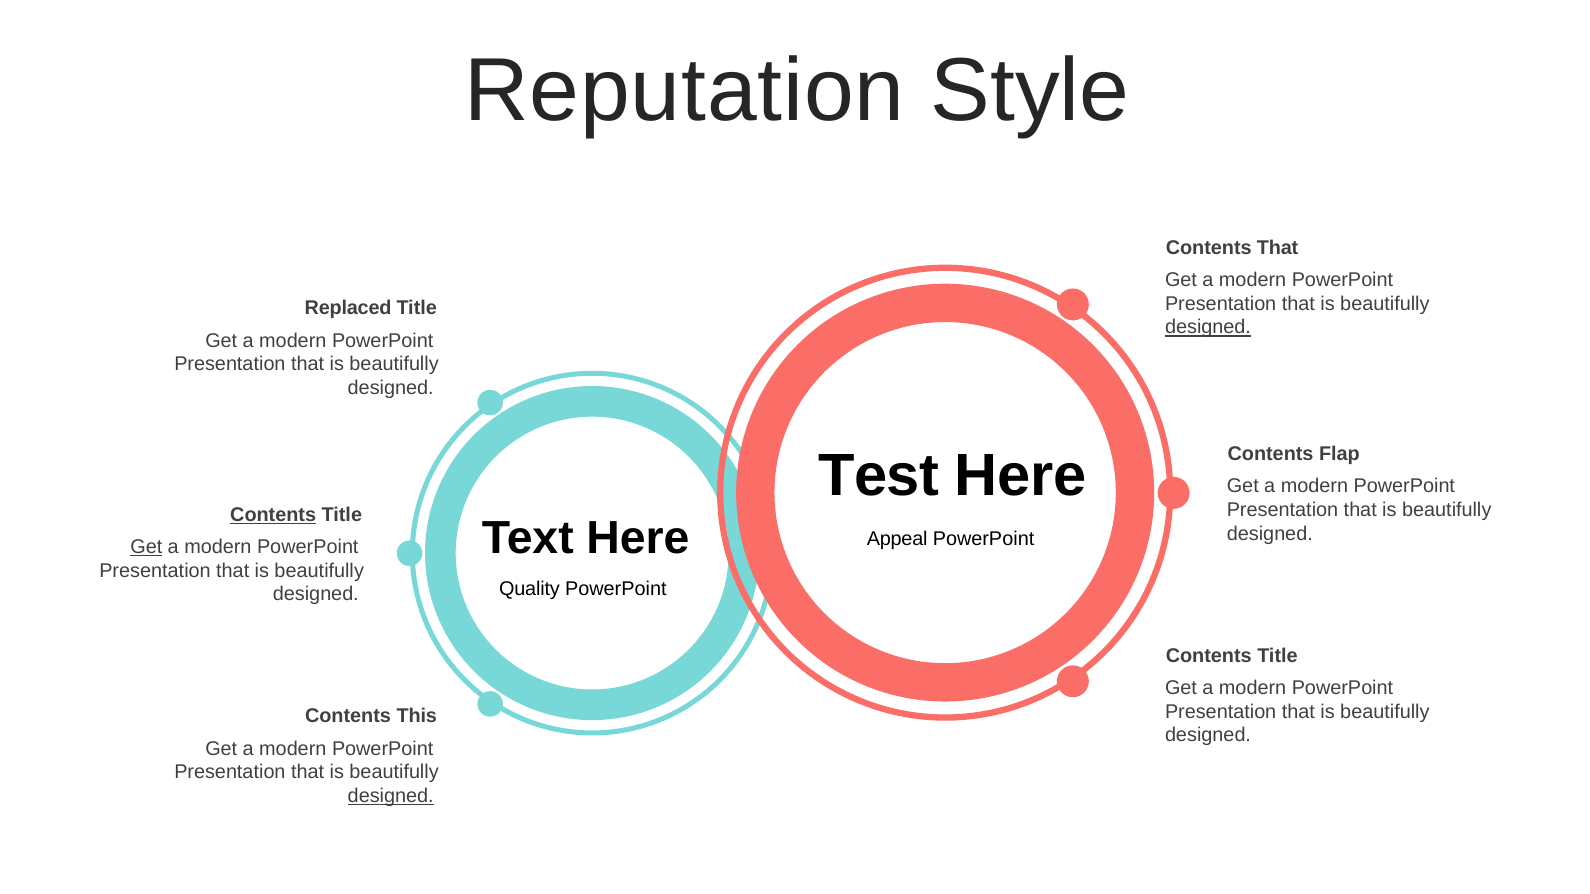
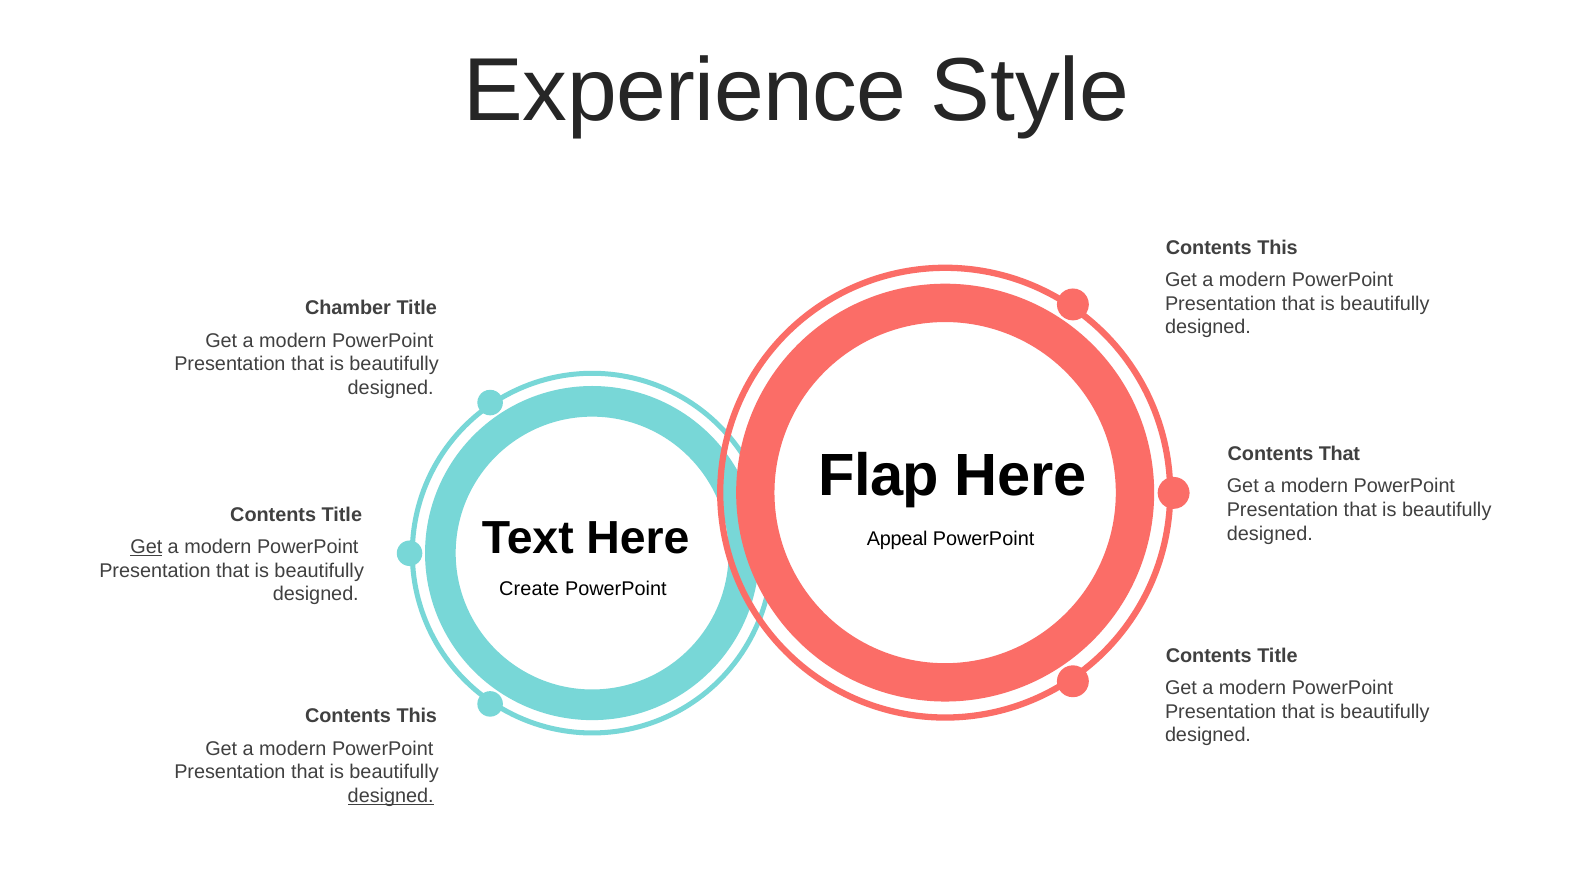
Reputation: Reputation -> Experience
That at (1278, 248): That -> This
Replaced: Replaced -> Chamber
designed at (1208, 328) underline: present -> none
Contents Flap: Flap -> That
Test: Test -> Flap
Contents at (273, 515) underline: present -> none
Quality: Quality -> Create
